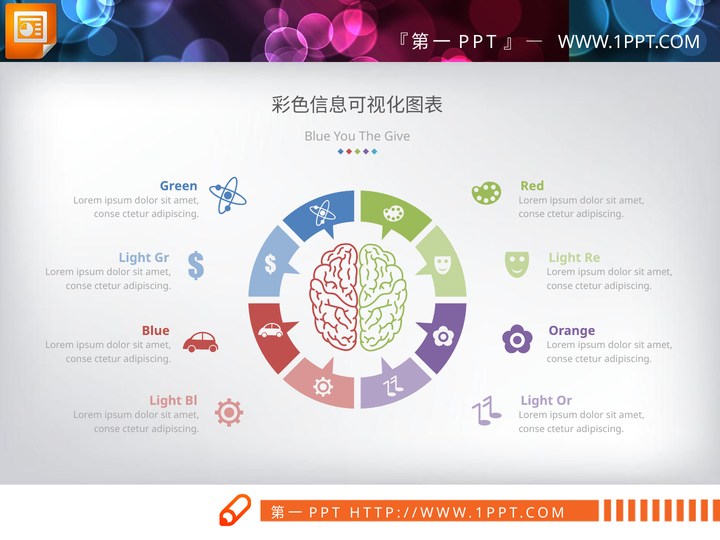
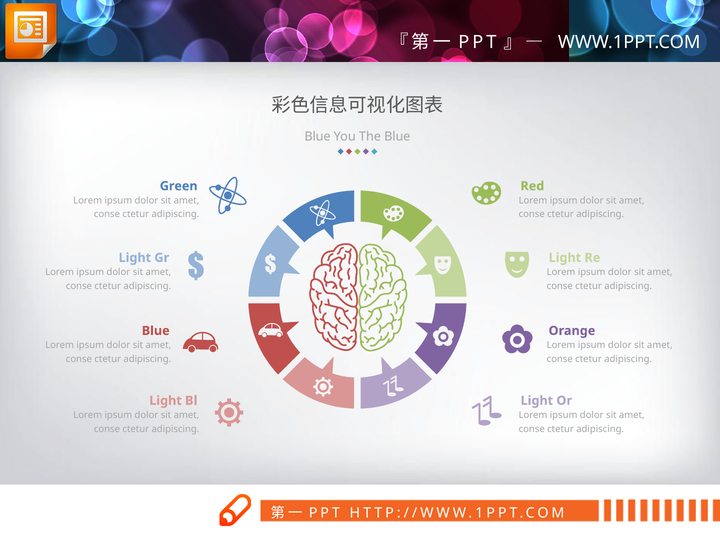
The Give: Give -> Blue
